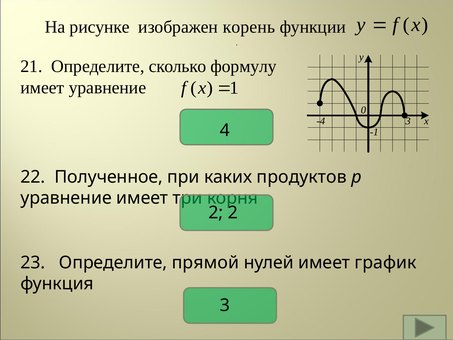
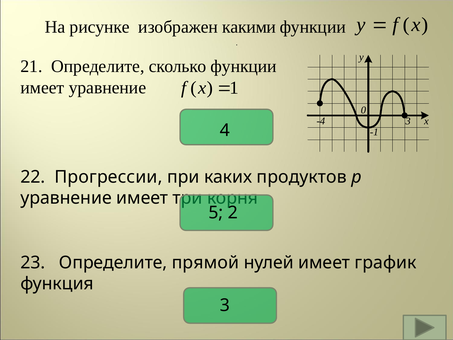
корень: корень -> какими
сколько формулу: формулу -> функции
Полученное: Полученное -> Прогрессии
2 at (216, 212): 2 -> 5
